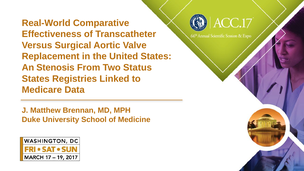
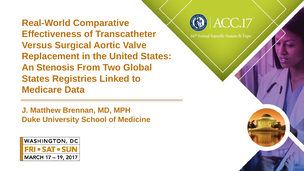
Status: Status -> Global
